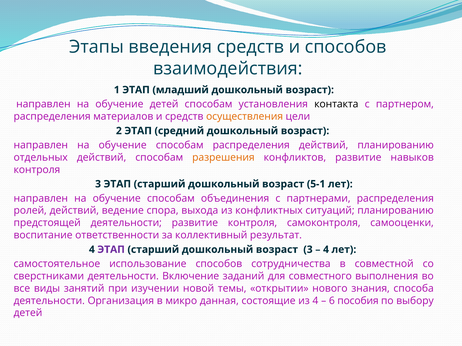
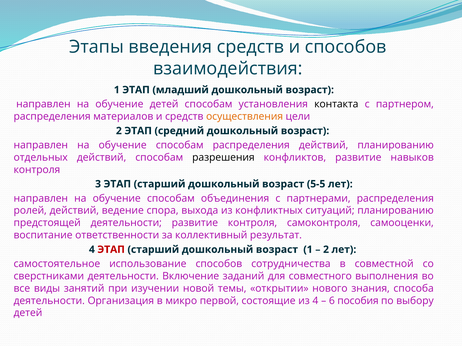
разрешения colour: orange -> black
5-1: 5-1 -> 5-5
ЭТАП at (111, 250) colour: purple -> red
возраст 3: 3 -> 1
4 at (326, 250): 4 -> 2
данная: данная -> первой
